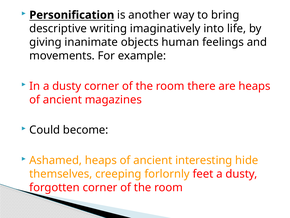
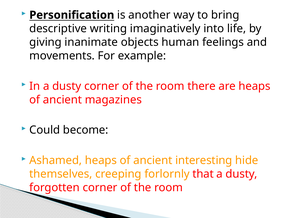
feet: feet -> that
